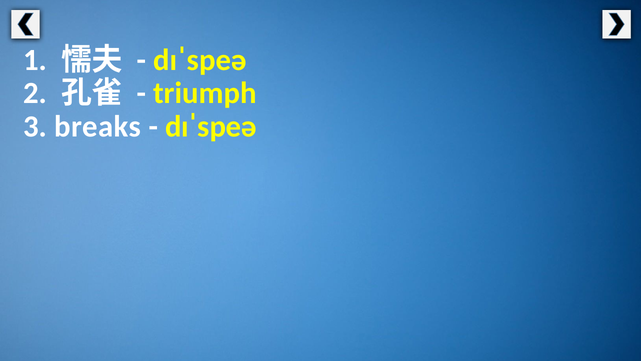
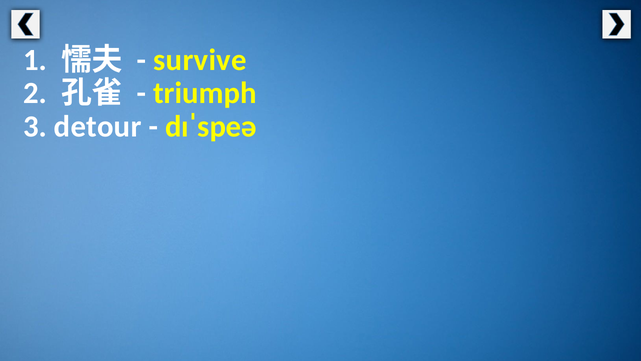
dɪˈspeə at (200, 60): dɪˈspeə -> survive
breaks: breaks -> detour
